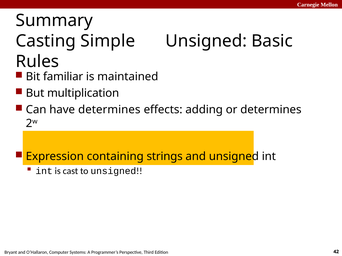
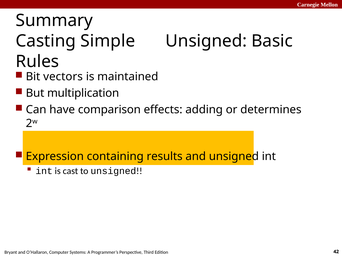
familiar: familiar -> vectors
have determines: determines -> comparison
strings: strings -> results
